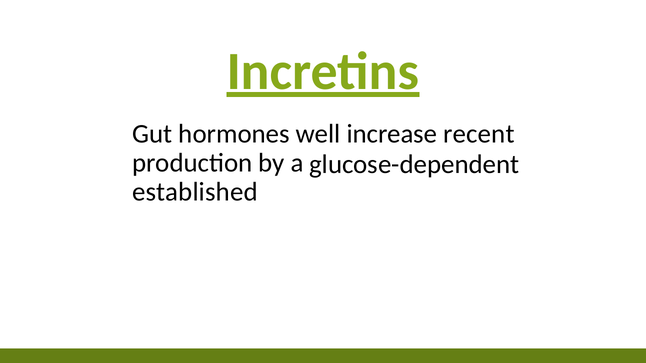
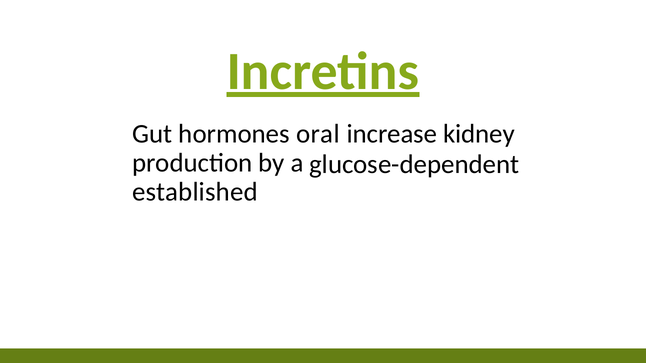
well: well -> oral
recent: recent -> kidney
